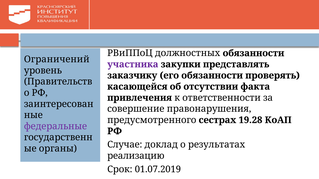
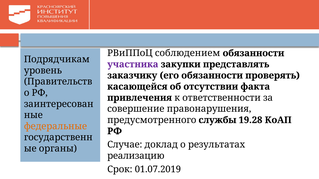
должностных: должностных -> соблюдением
Ограничений: Ограничений -> Подрядчикам
сестрах: сестрах -> службы
федеральные colour: purple -> orange
